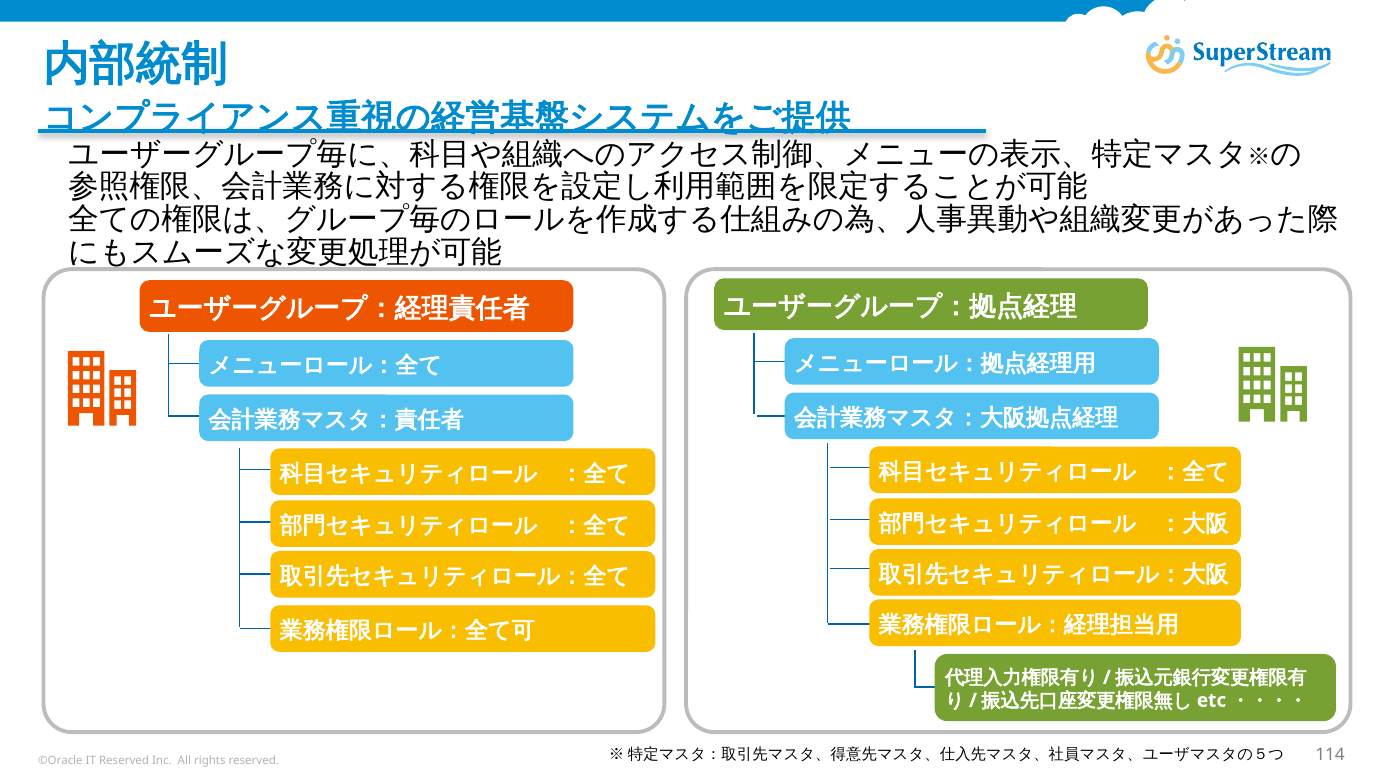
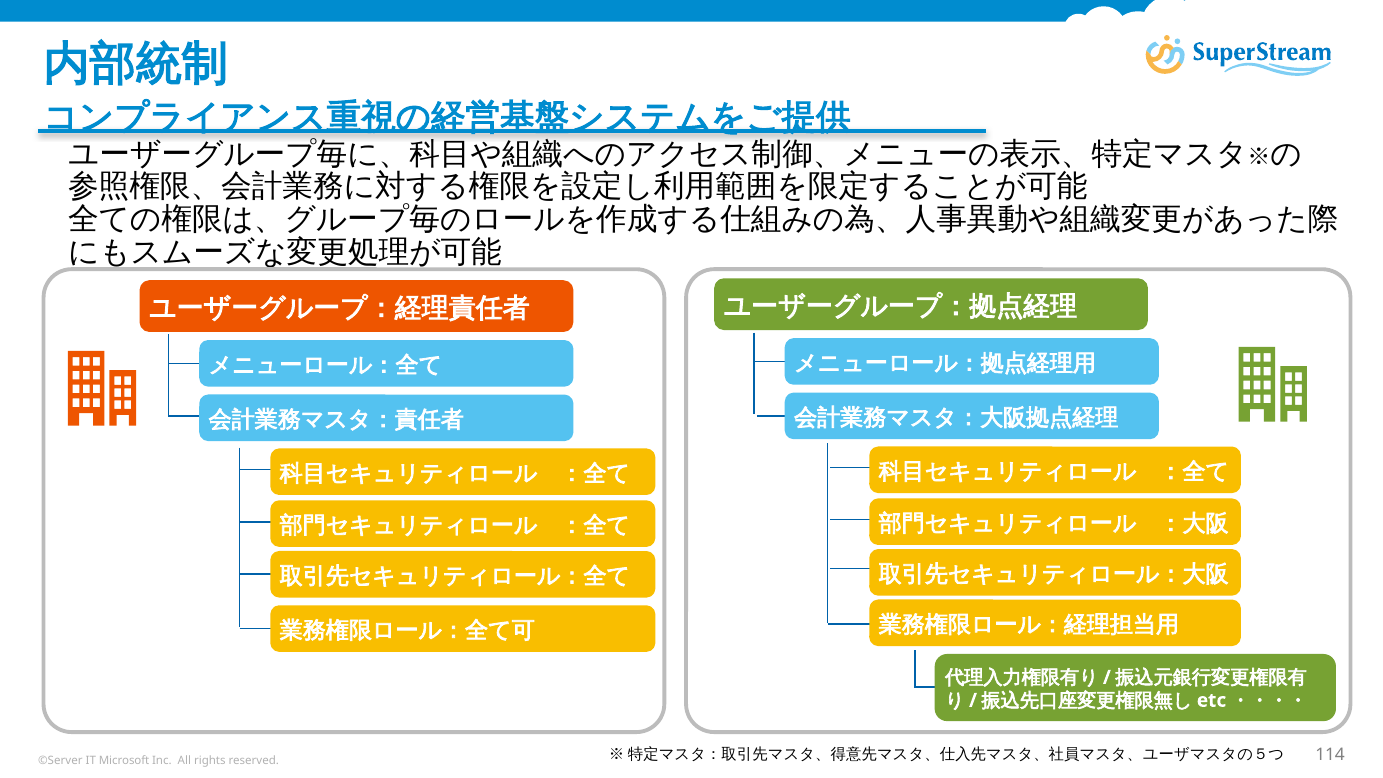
©Oracle: ©Oracle -> ©Server
IT Reserved: Reserved -> Microsoft
